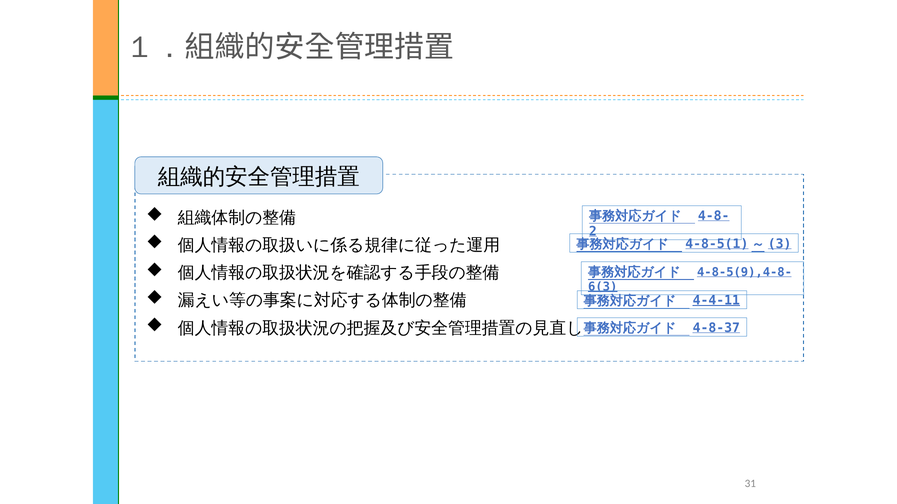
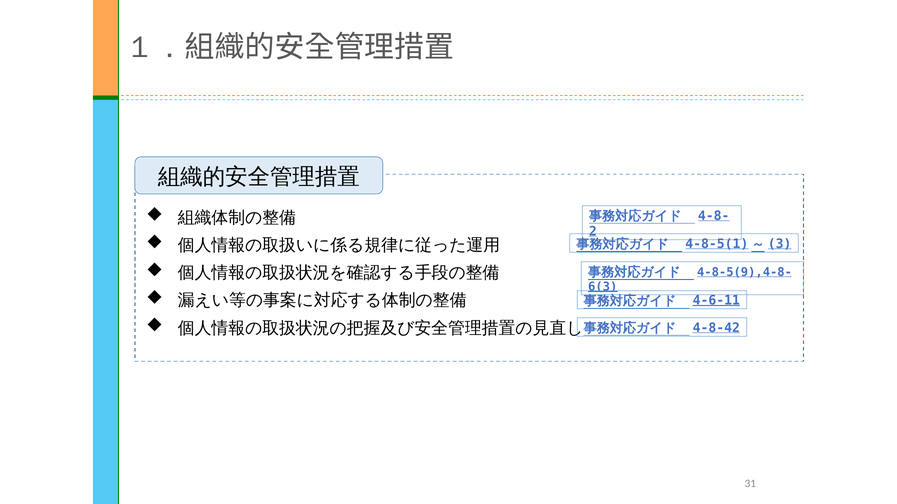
4-4-11: 4-4-11 -> 4-6-11
4-8-37: 4-8-37 -> 4-8-42
